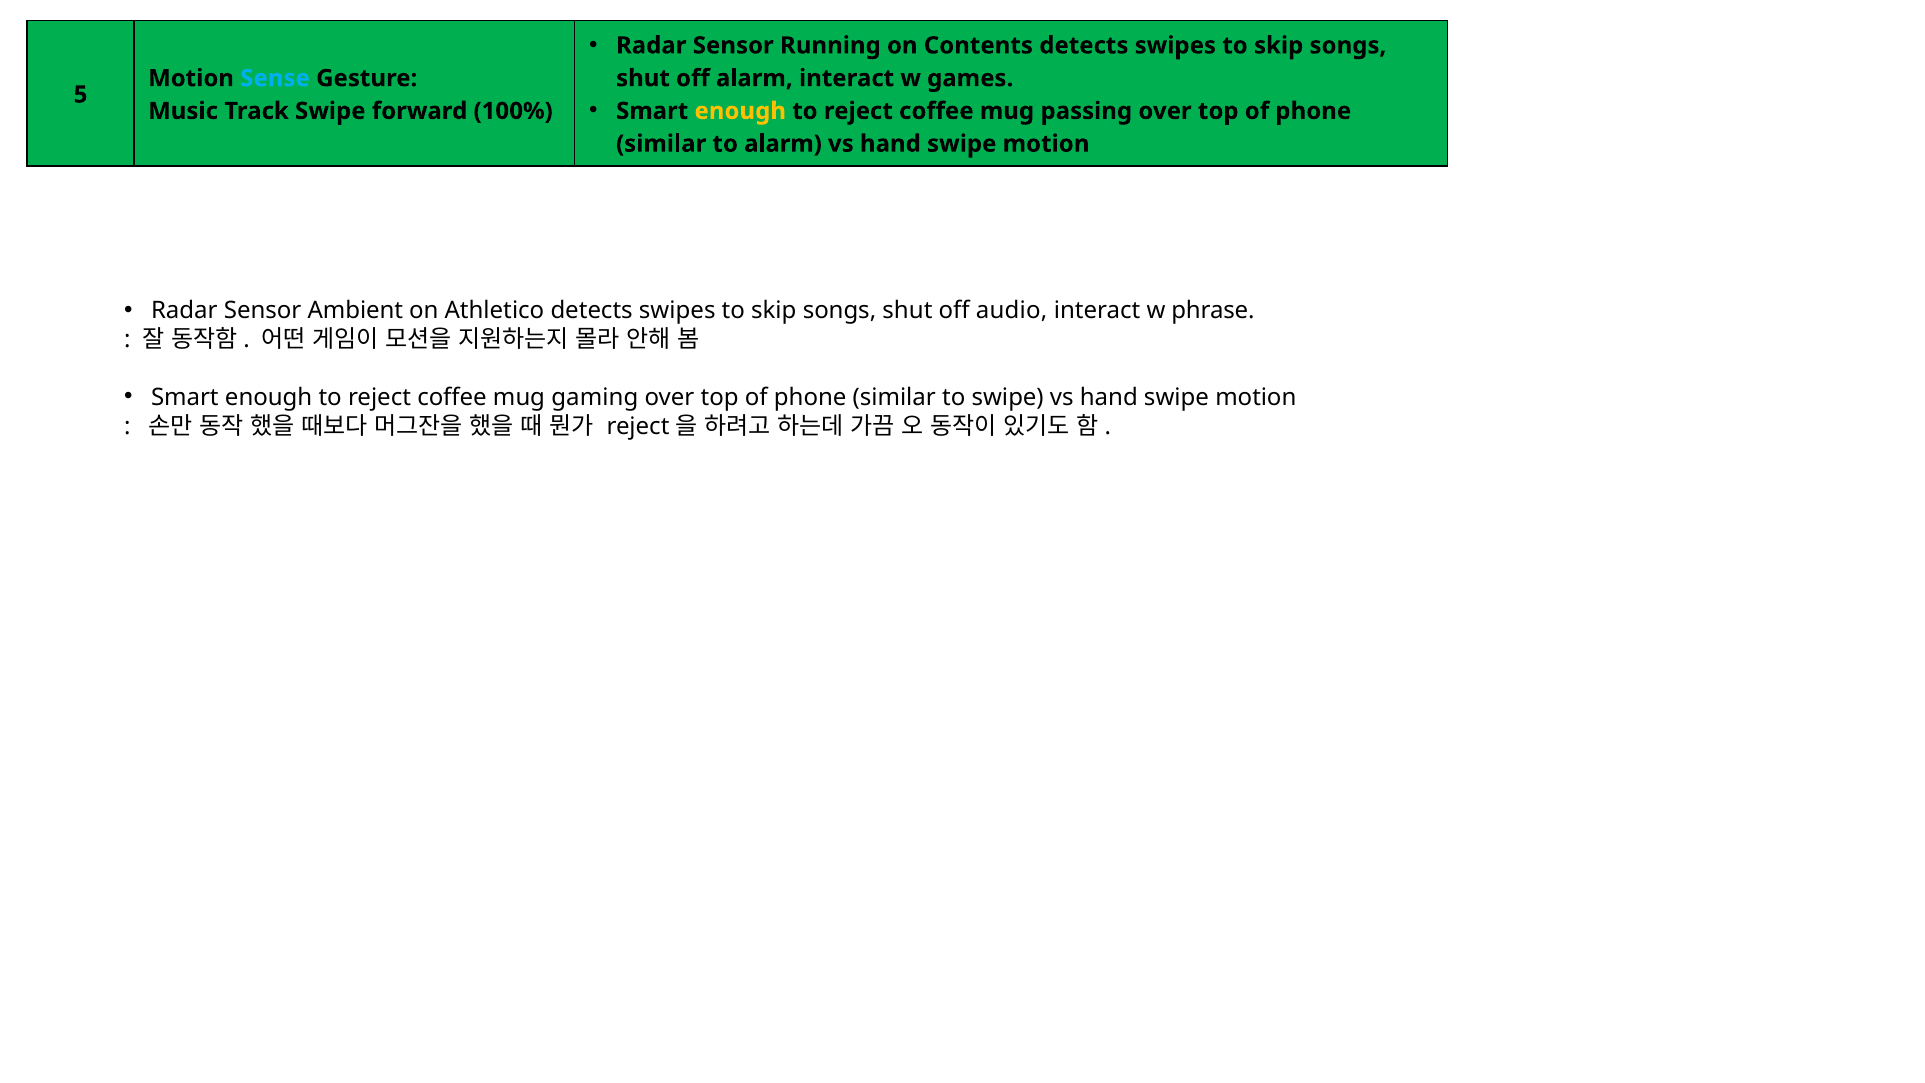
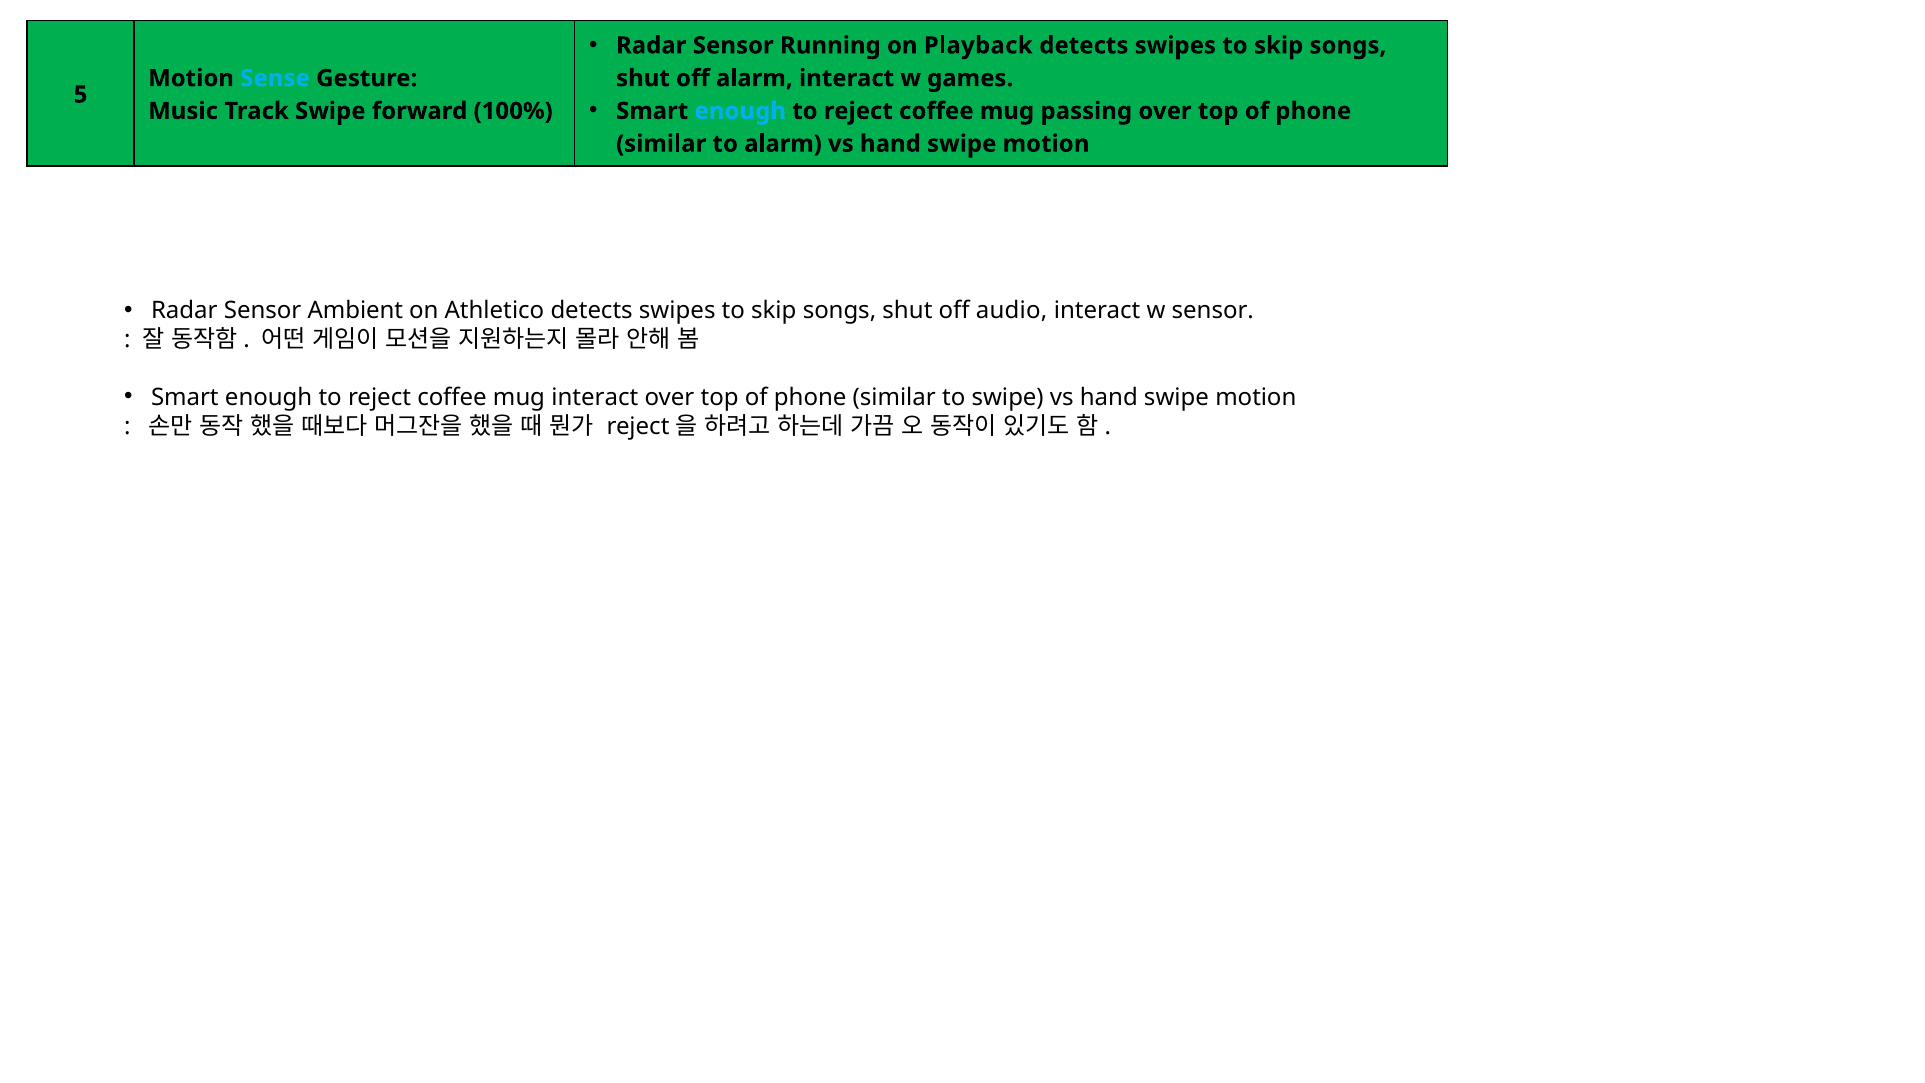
Contents: Contents -> Playback
enough at (740, 111) colour: yellow -> light blue
w phrase: phrase -> sensor
mug gaming: gaming -> interact
